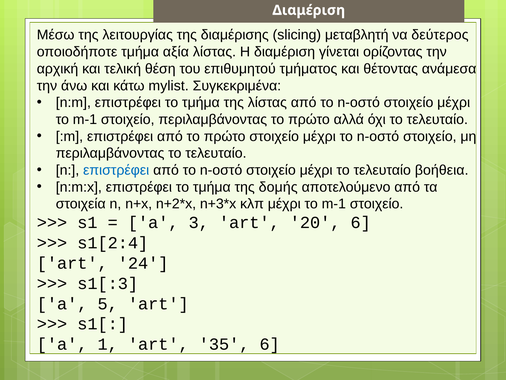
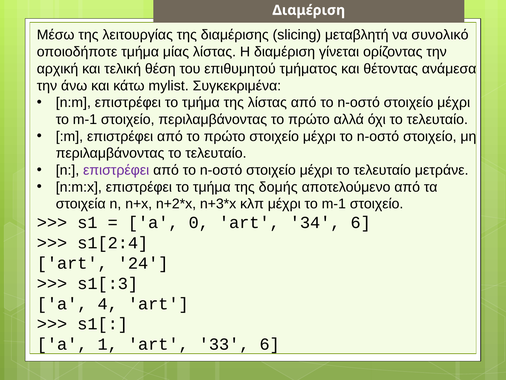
δεύτερος: δεύτερος -> συνολικό
αξία: αξία -> μίας
επιστρέφει at (116, 170) colour: blue -> purple
βοήθεια: βοήθεια -> μετράνε
3: 3 -> 0
20: 20 -> 34
5: 5 -> 4
35: 35 -> 33
